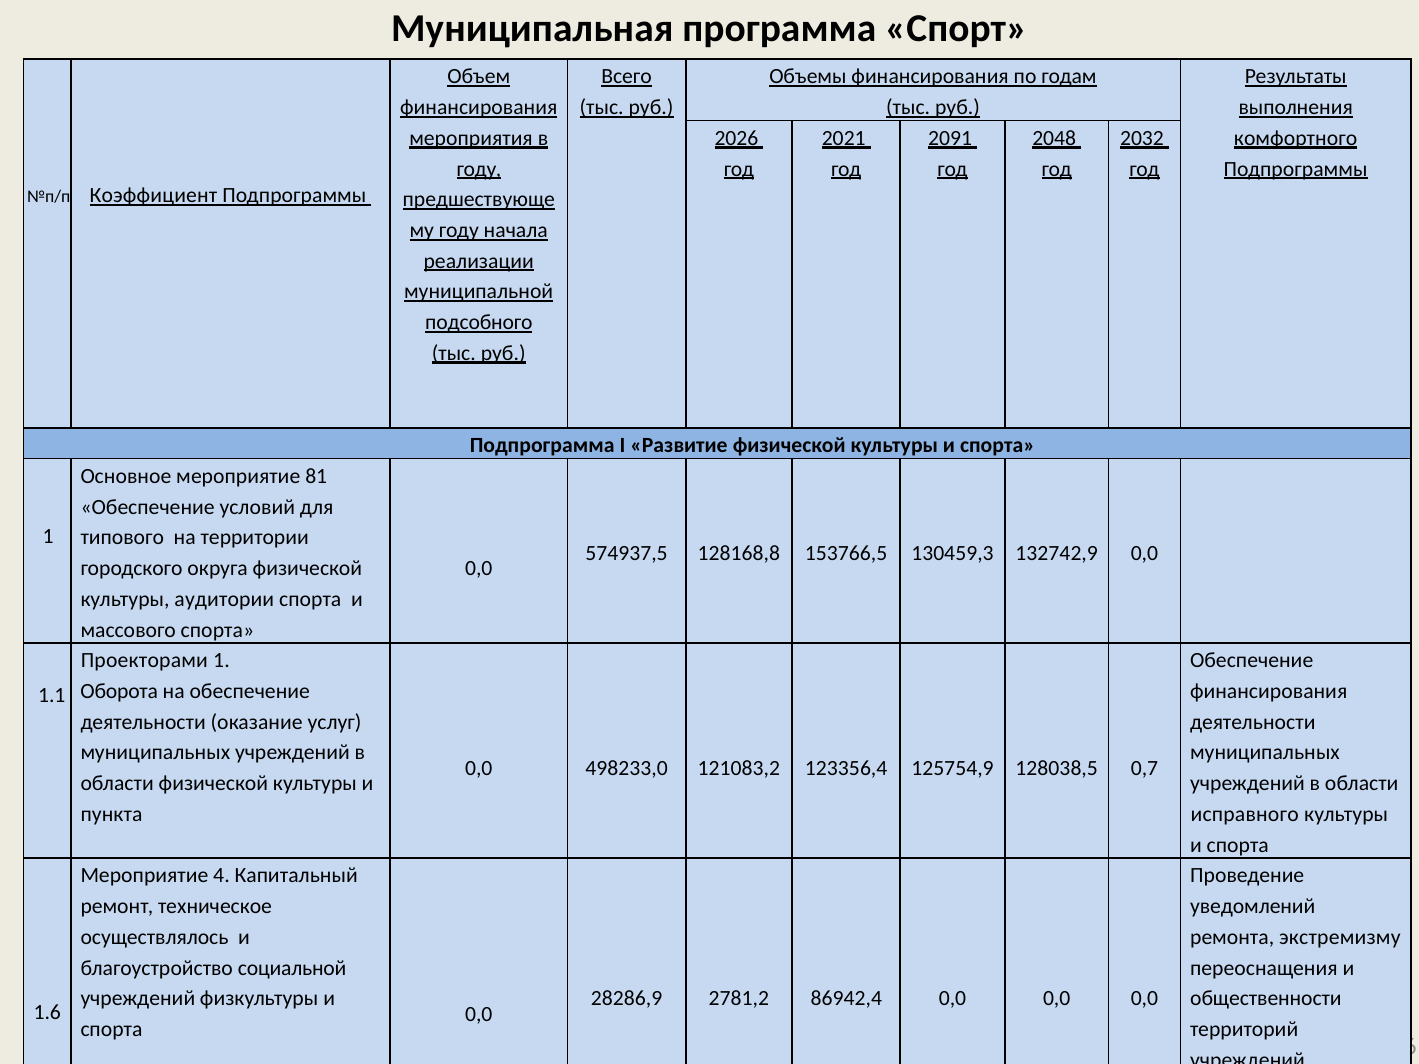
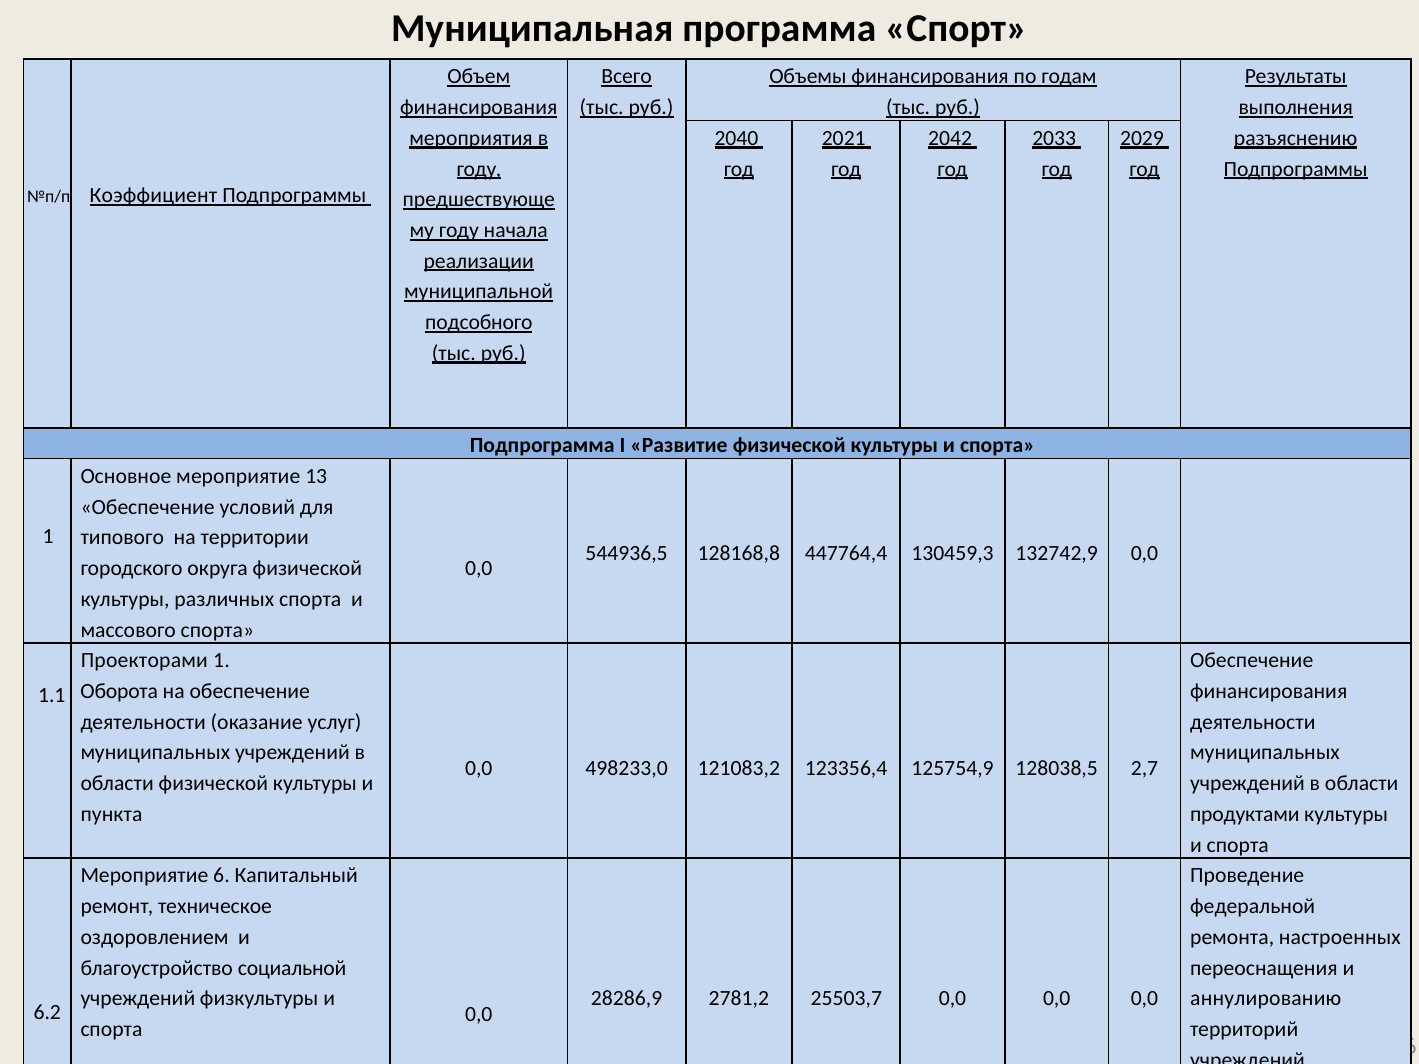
2026: 2026 -> 2040
2091: 2091 -> 2042
2048: 2048 -> 2033
2032: 2032 -> 2029
комфортного: комфортного -> разъяснению
81: 81 -> 13
574937,5: 574937,5 -> 544936,5
153766,5: 153766,5 -> 447764,4
аудитории: аудитории -> различных
0,7: 0,7 -> 2,7
исправного: исправного -> продуктами
4: 4 -> 6
уведомлений: уведомлений -> федеральной
осуществлялось: осуществлялось -> оздоровлением
экстремизму: экстремизму -> настроенных
86942,4: 86942,4 -> 25503,7
общественности: общественности -> аннулированию
1.6: 1.6 -> 6.2
